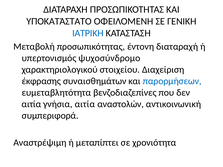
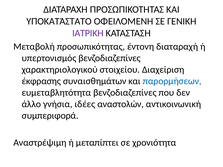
ΙΑΤΡΙΚΗ colour: blue -> purple
υπερτονισμός ψυχοσύνδρομο: ψυχοσύνδρομο -> βενζοδιαζεπίνες
αιτία at (31, 104): αιτία -> άλλο
γνήσια αιτία: αιτία -> ιδέες
